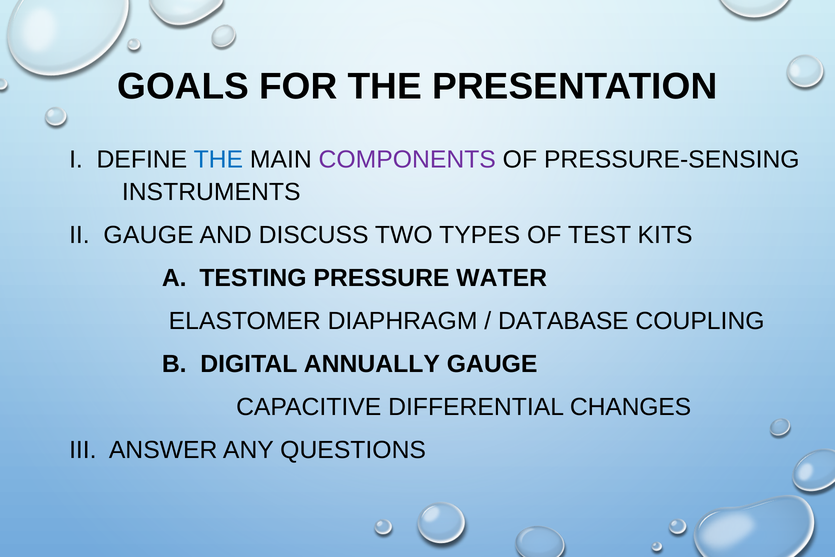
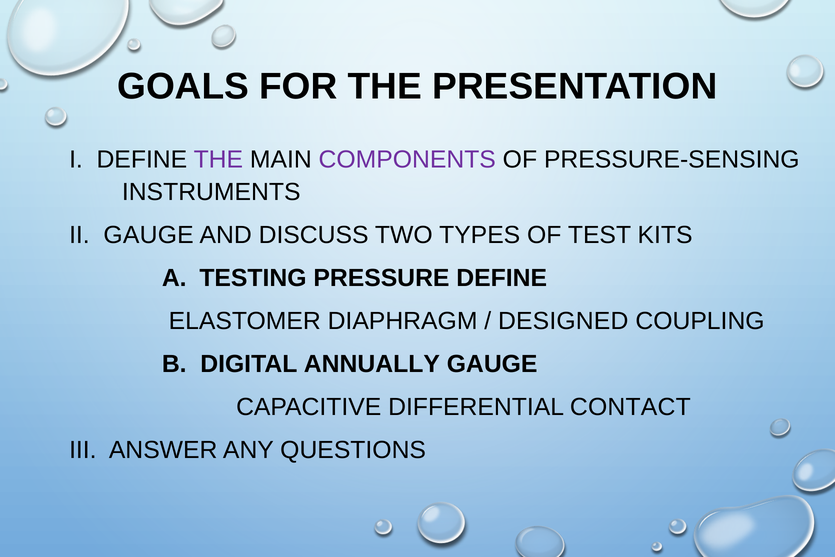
THE at (218, 159) colour: blue -> purple
PRESSURE WATER: WATER -> DEFINE
DATABASE: DATABASE -> DESIGNED
CHANGES: CHANGES -> CONTACT
